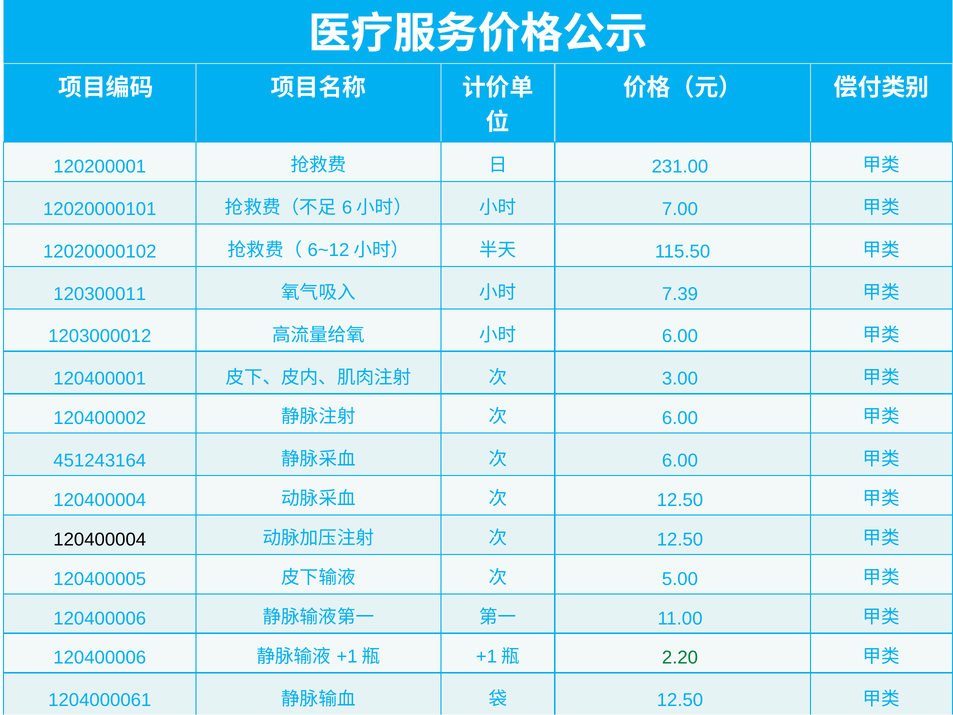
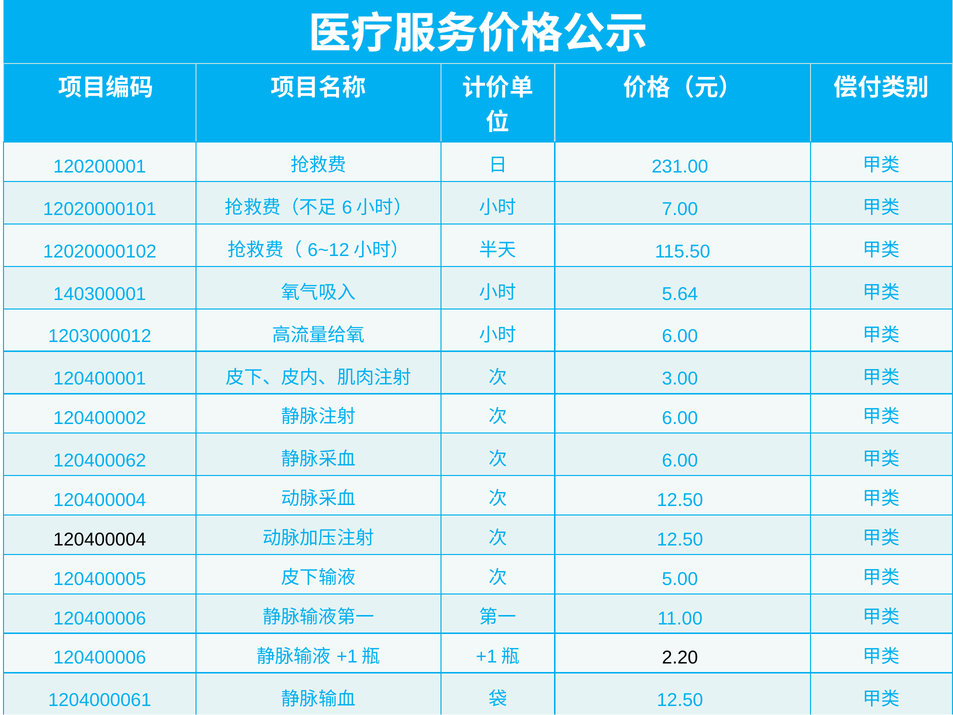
120300011: 120300011 -> 140300001
7.39: 7.39 -> 5.64
451243164: 451243164 -> 120400062
2.20 colour: green -> black
